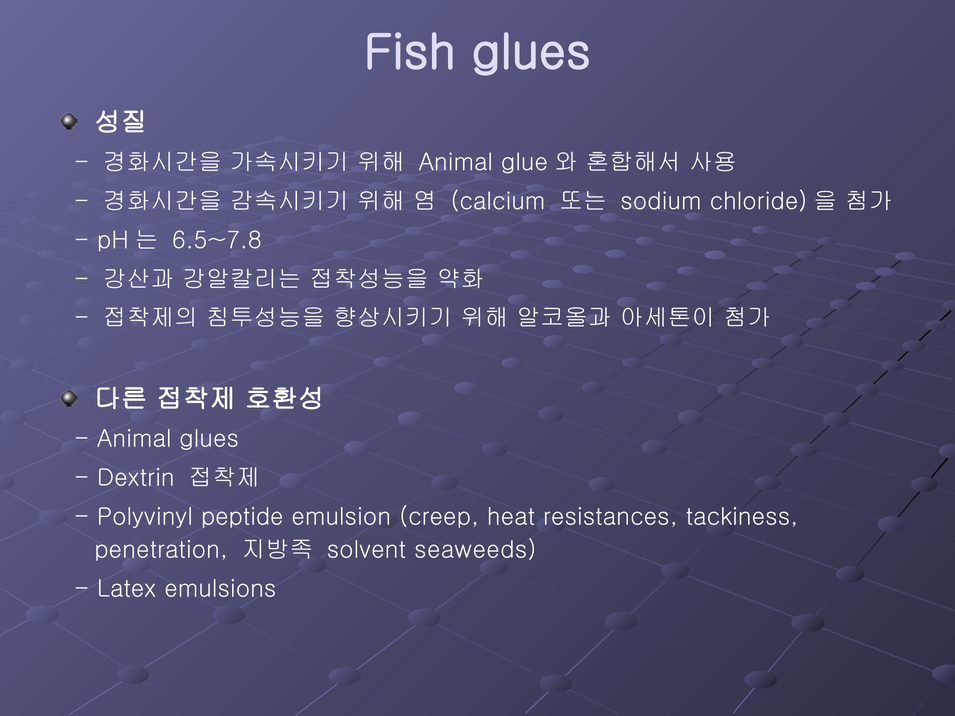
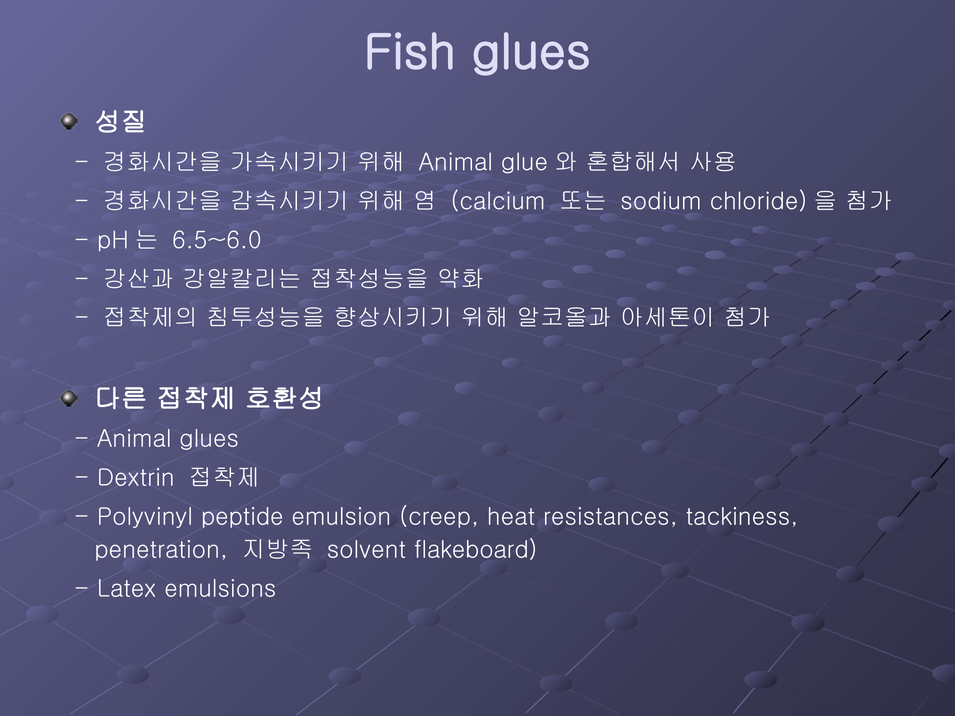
6.5~7.8: 6.5~7.8 -> 6.5~6.0
seaweeds: seaweeds -> flakeboard
